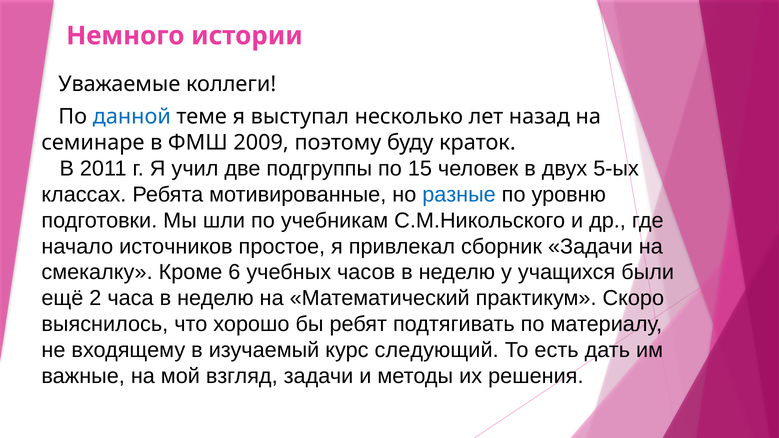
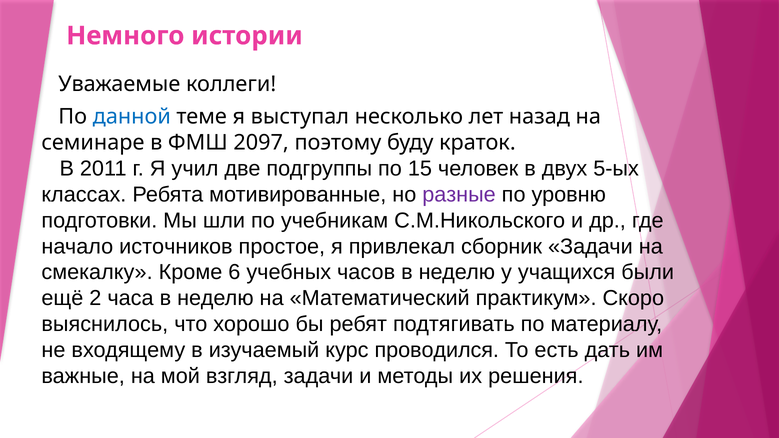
2009: 2009 -> 2097
разные colour: blue -> purple
следующий: следующий -> проводился
